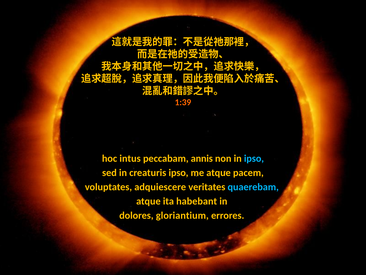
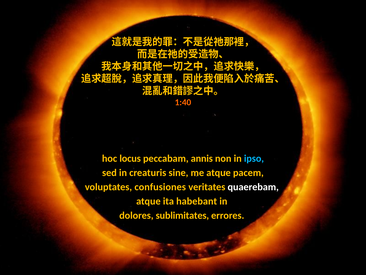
1:39: 1:39 -> 1:40
intus: intus -> locus
creaturis ipso: ipso -> sine
adquiescere: adquiescere -> confusiones
quaerebam colour: light blue -> white
gloriantium: gloriantium -> sublimitates
